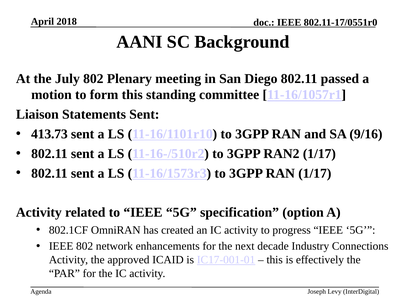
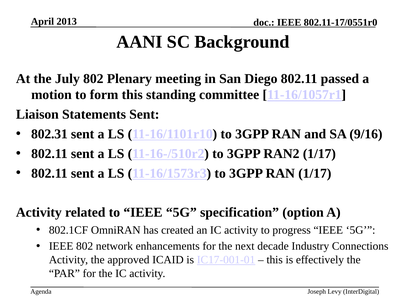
2018: 2018 -> 2013
413.73: 413.73 -> 802.31
